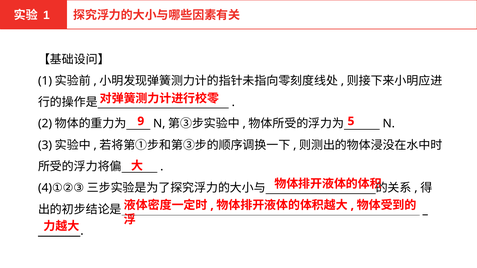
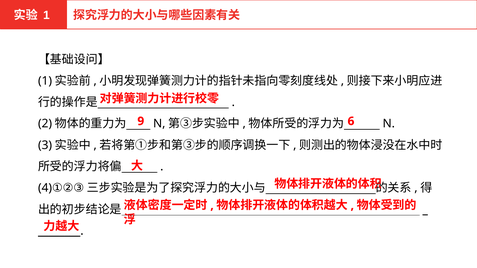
5: 5 -> 6
